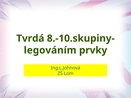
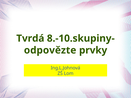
legováním: legováním -> odpovězte
